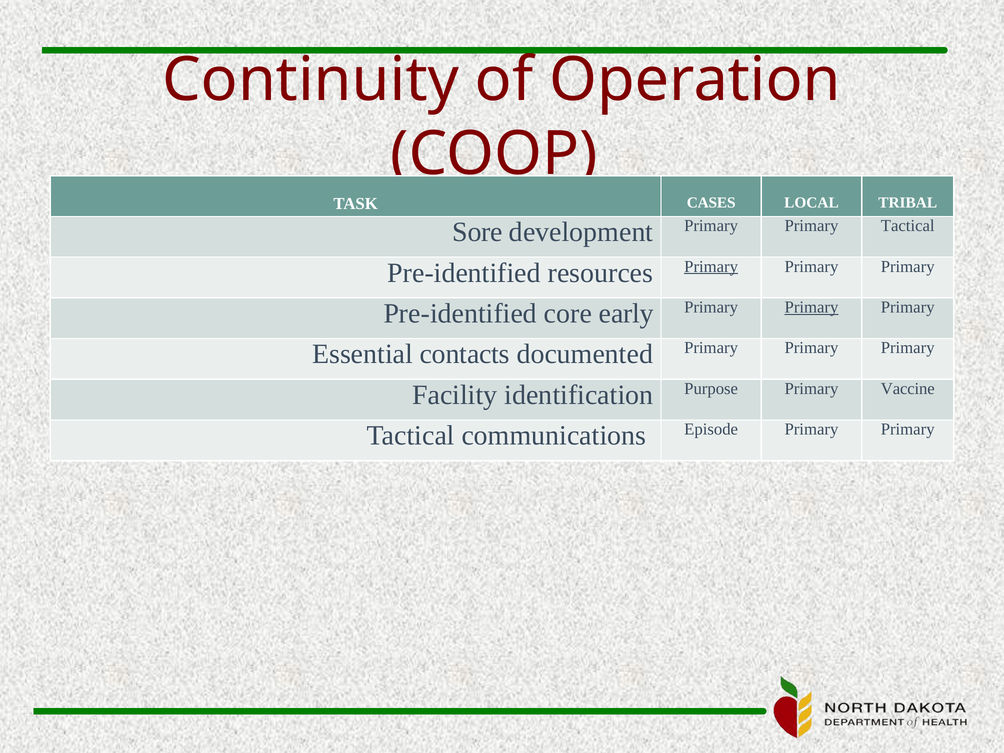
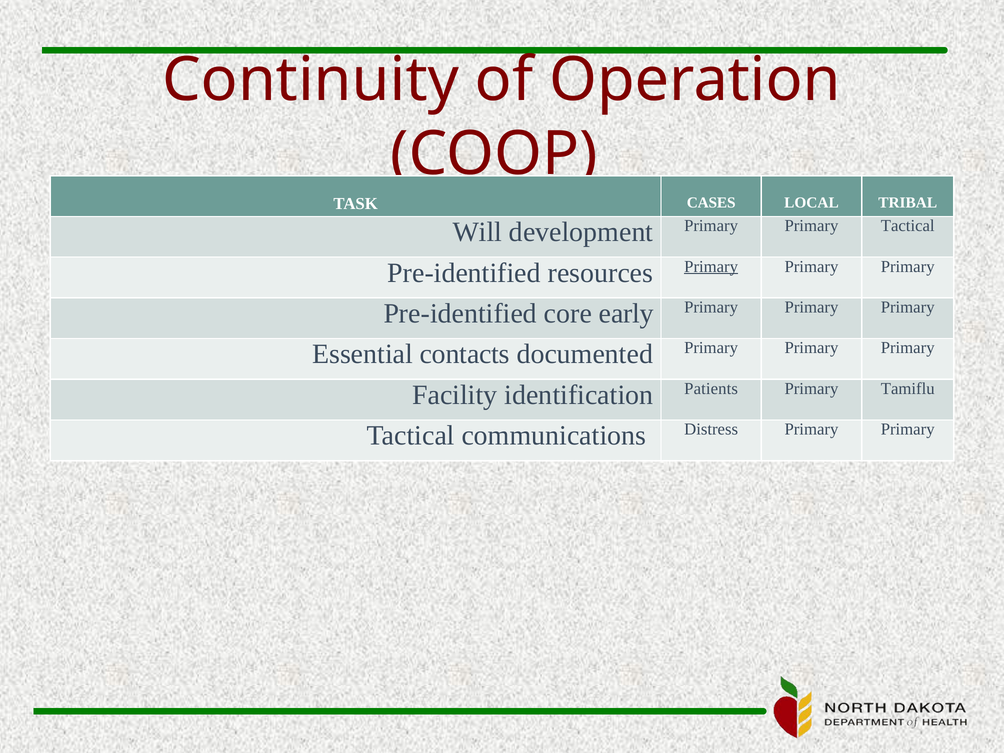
Sore: Sore -> Will
Primary at (812, 307) underline: present -> none
Purpose: Purpose -> Patients
Vaccine: Vaccine -> Tamiflu
Episode: Episode -> Distress
